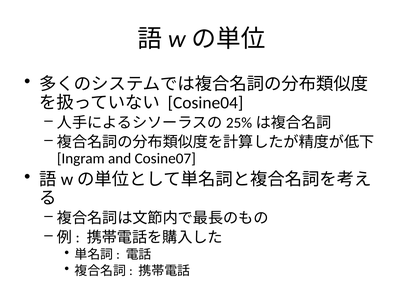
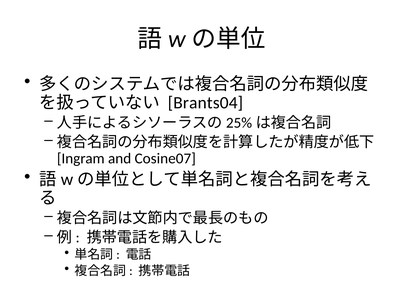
Cosine04: Cosine04 -> Brants04
